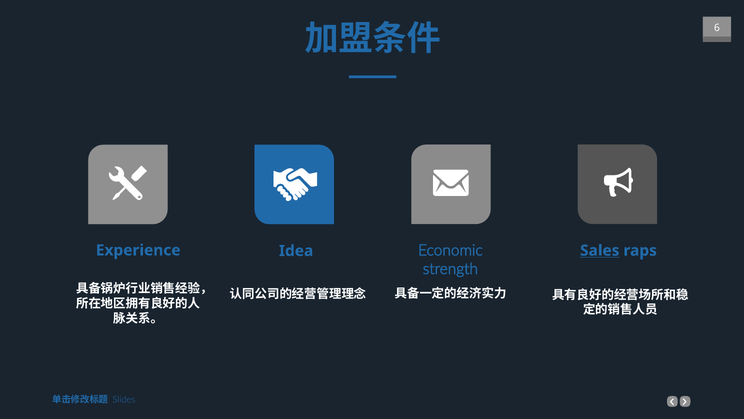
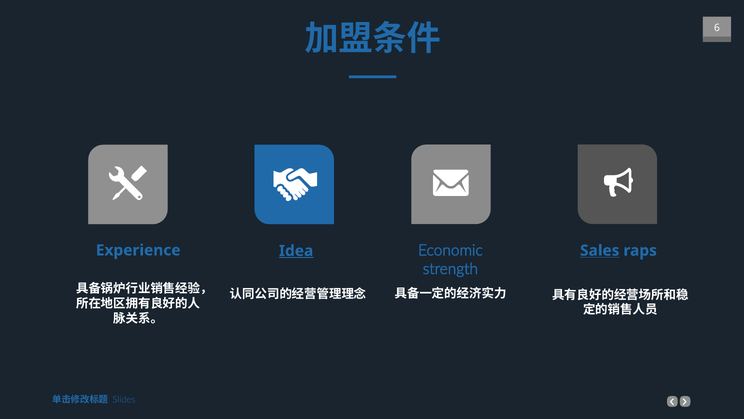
Idea underline: none -> present
